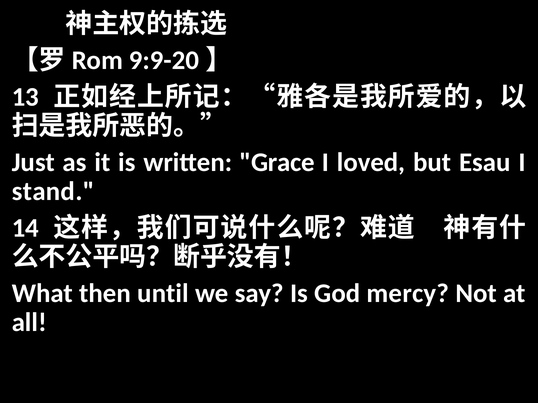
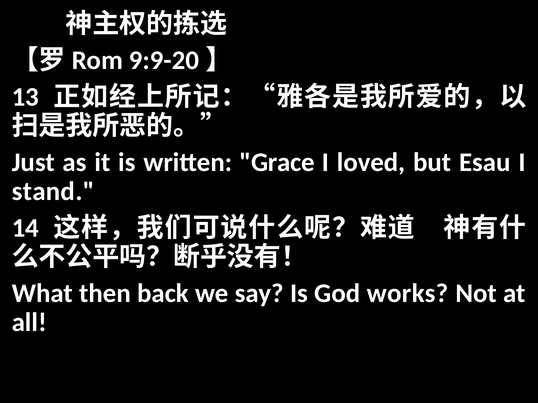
until: until -> back
mercy: mercy -> works
